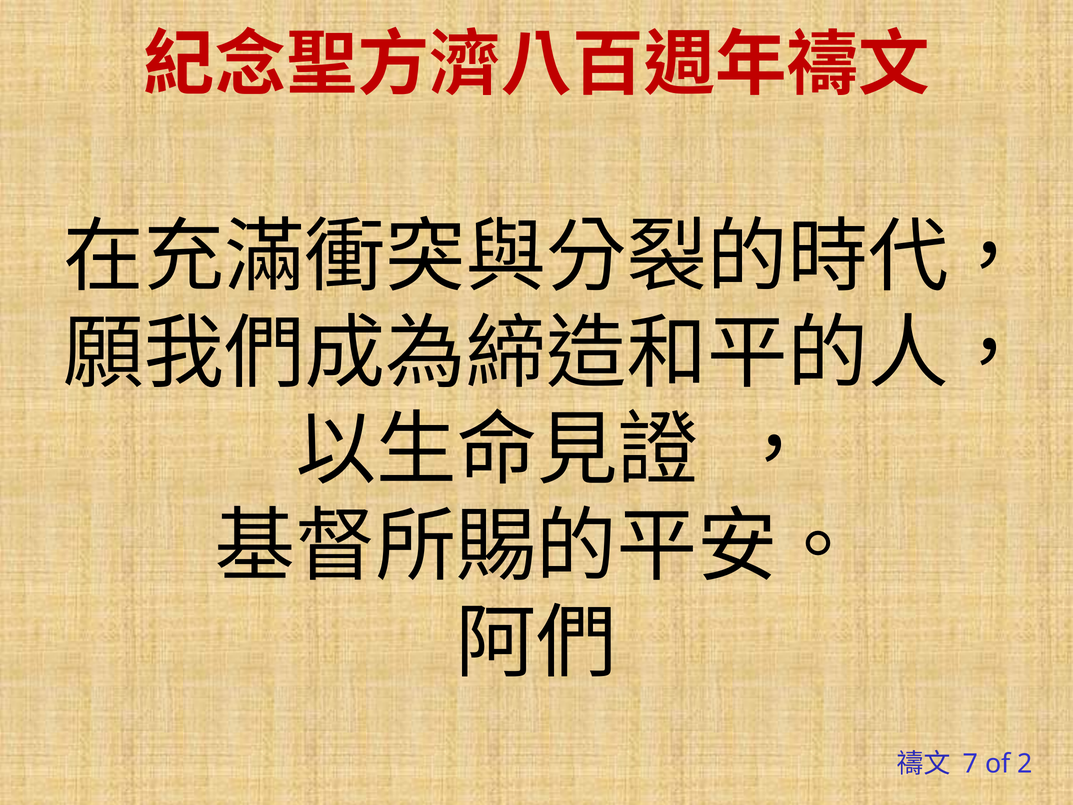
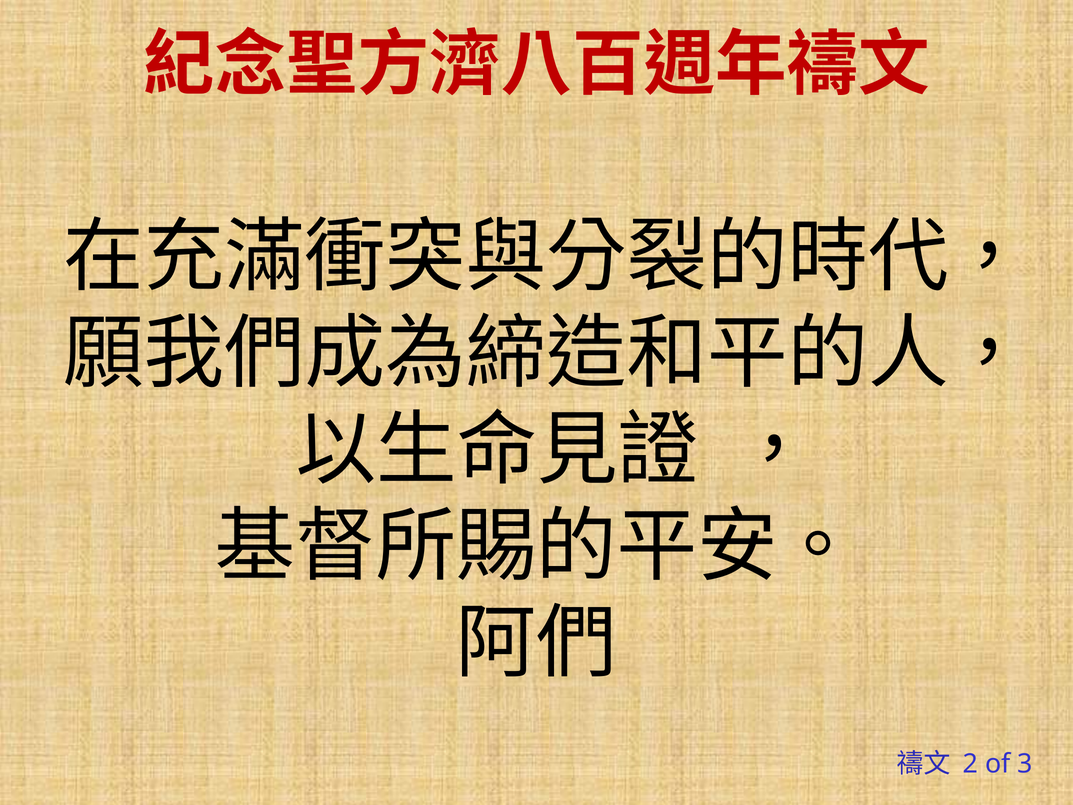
7: 7 -> 2
2: 2 -> 3
